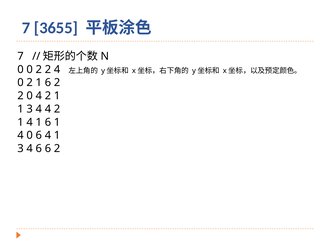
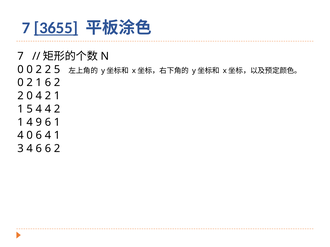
3655 underline: none -> present
2 4: 4 -> 5
3 at (30, 109): 3 -> 5
1 4 1: 1 -> 9
